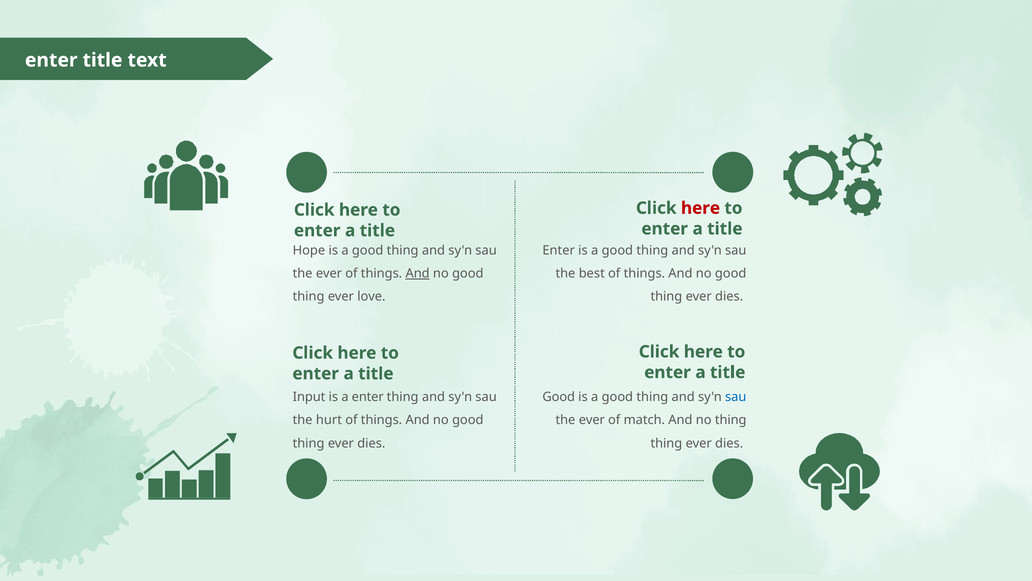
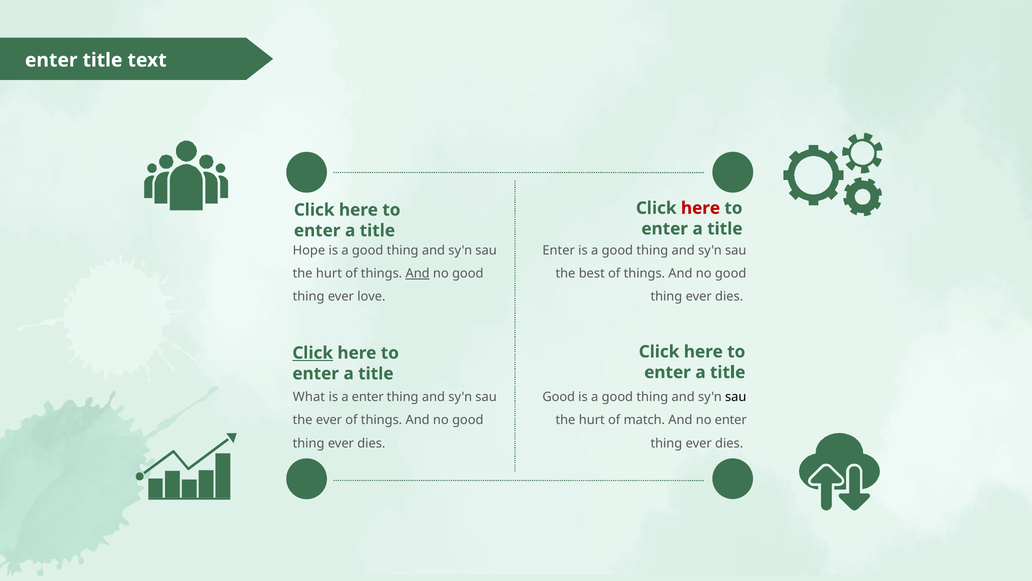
ever at (329, 273): ever -> hurt
Click at (313, 353) underline: none -> present
Input: Input -> What
sau at (736, 397) colour: blue -> black
the hurt: hurt -> ever
ever at (592, 420): ever -> hurt
no thing: thing -> enter
